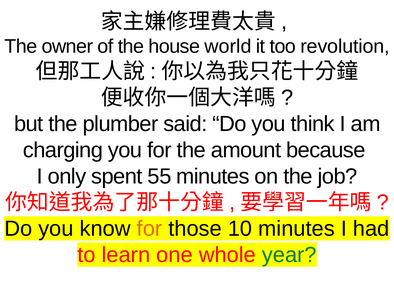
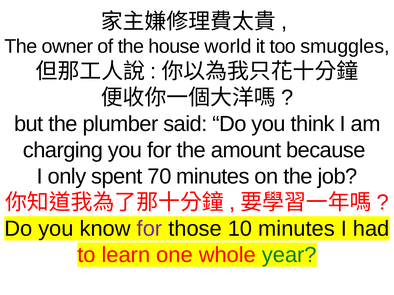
revolution: revolution -> smuggles
55: 55 -> 70
for at (149, 229) colour: orange -> purple
